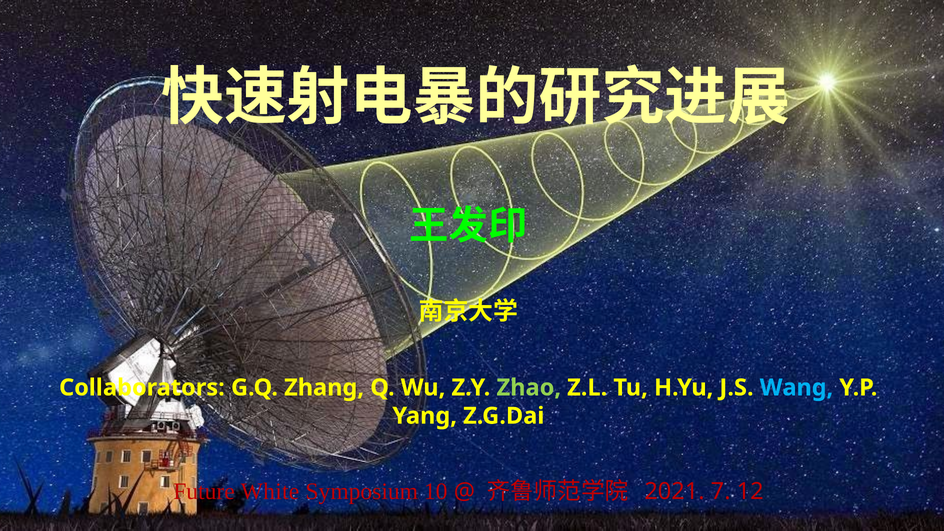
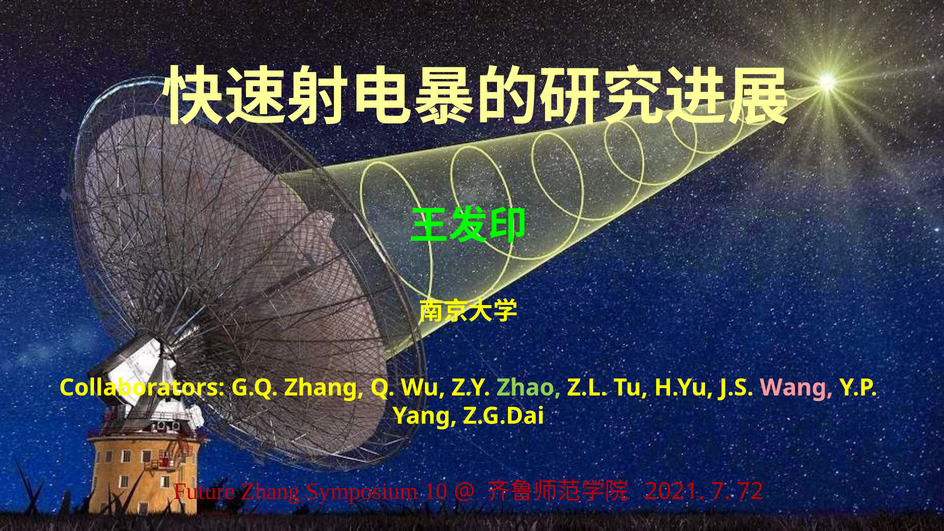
Wang colour: light blue -> pink
Future White: White -> Zhang
12: 12 -> 72
